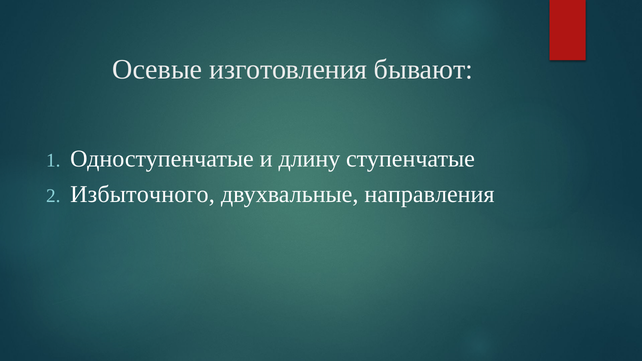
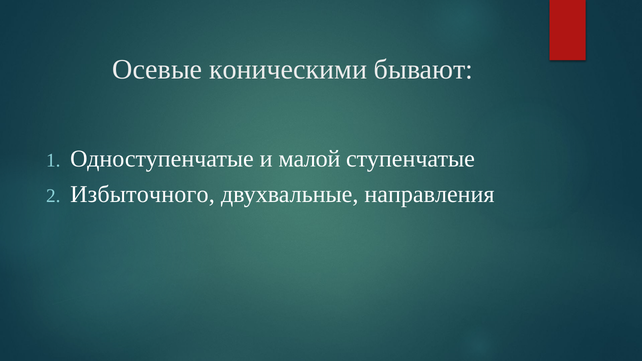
изготовления: изготовления -> коническими
длину: длину -> малой
